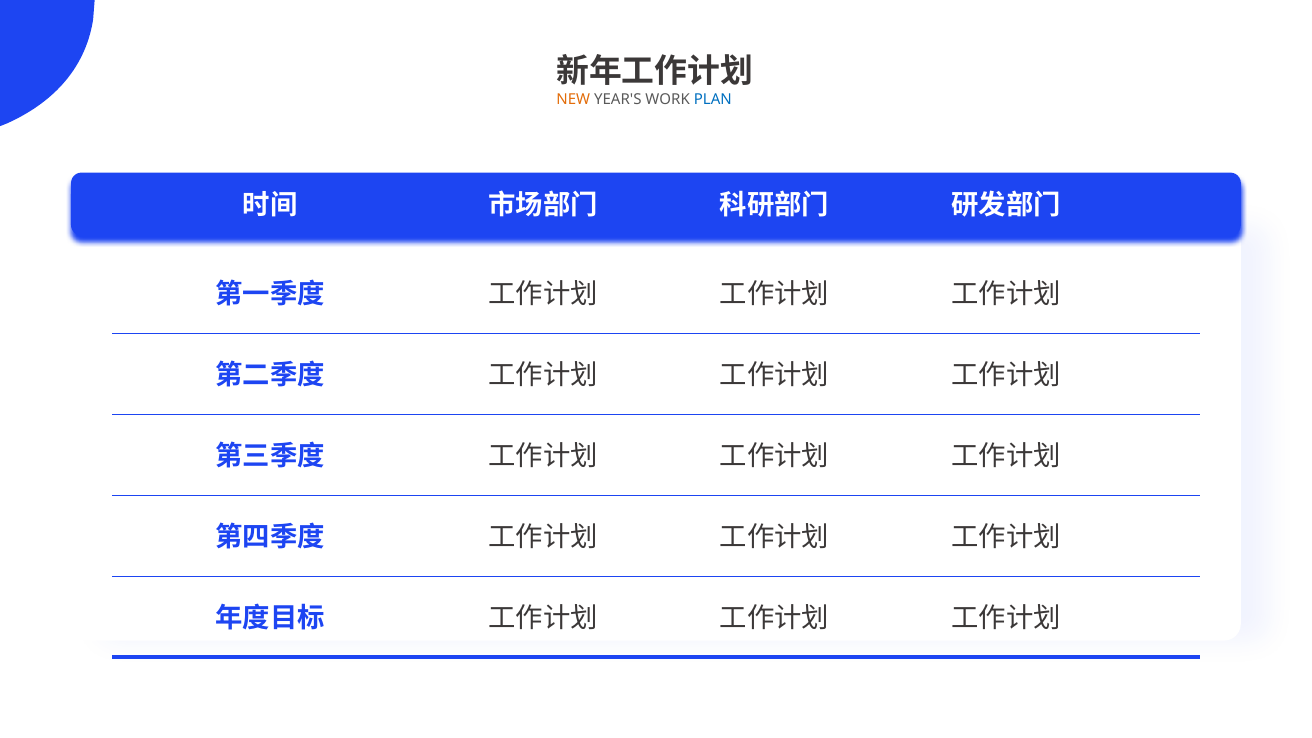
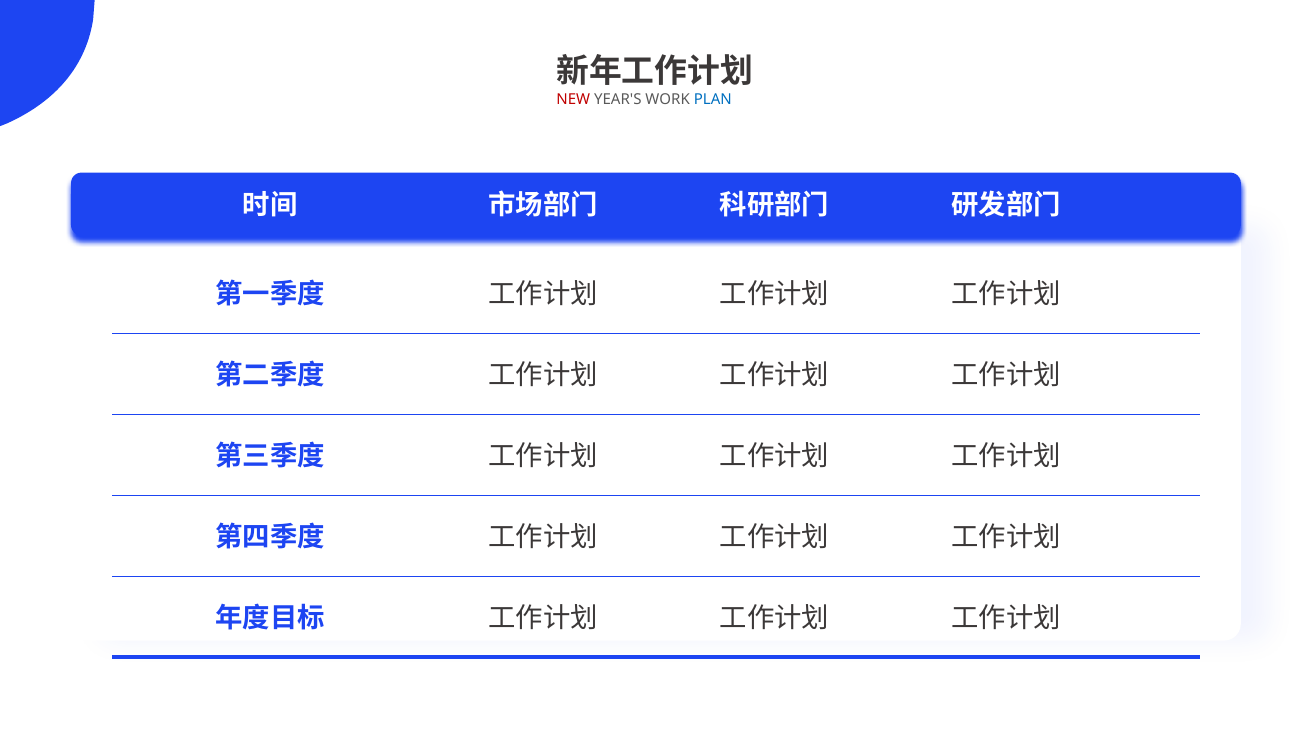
NEW colour: orange -> red
